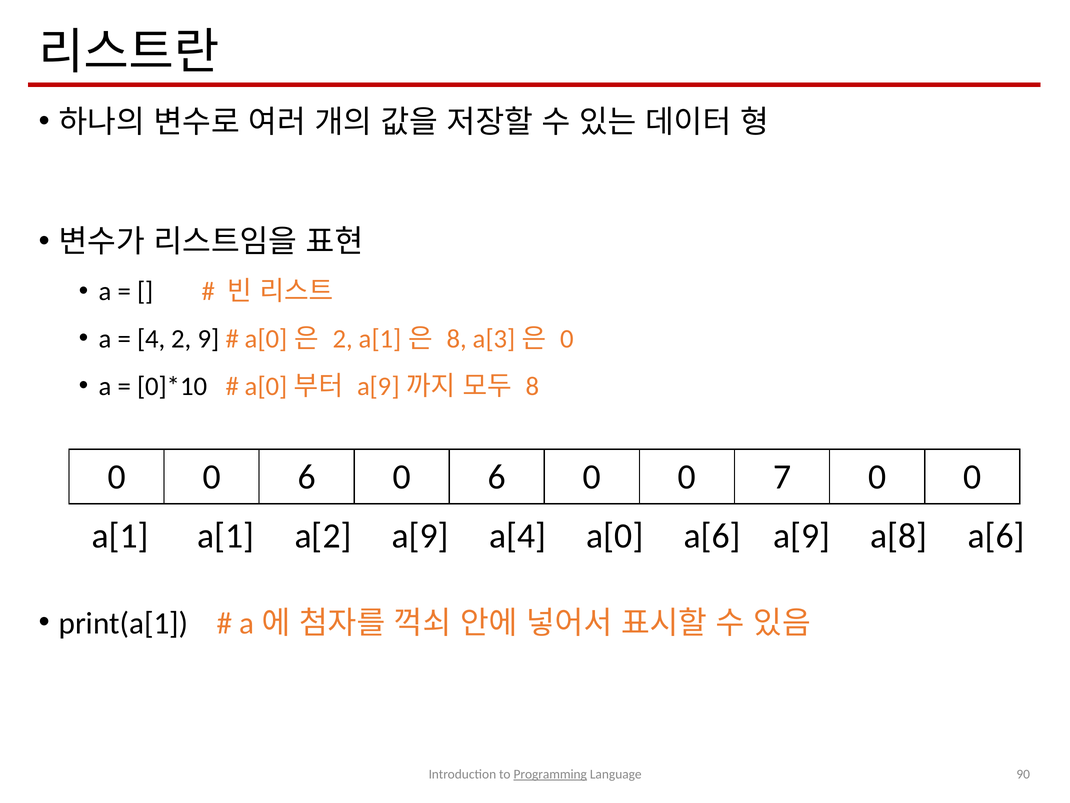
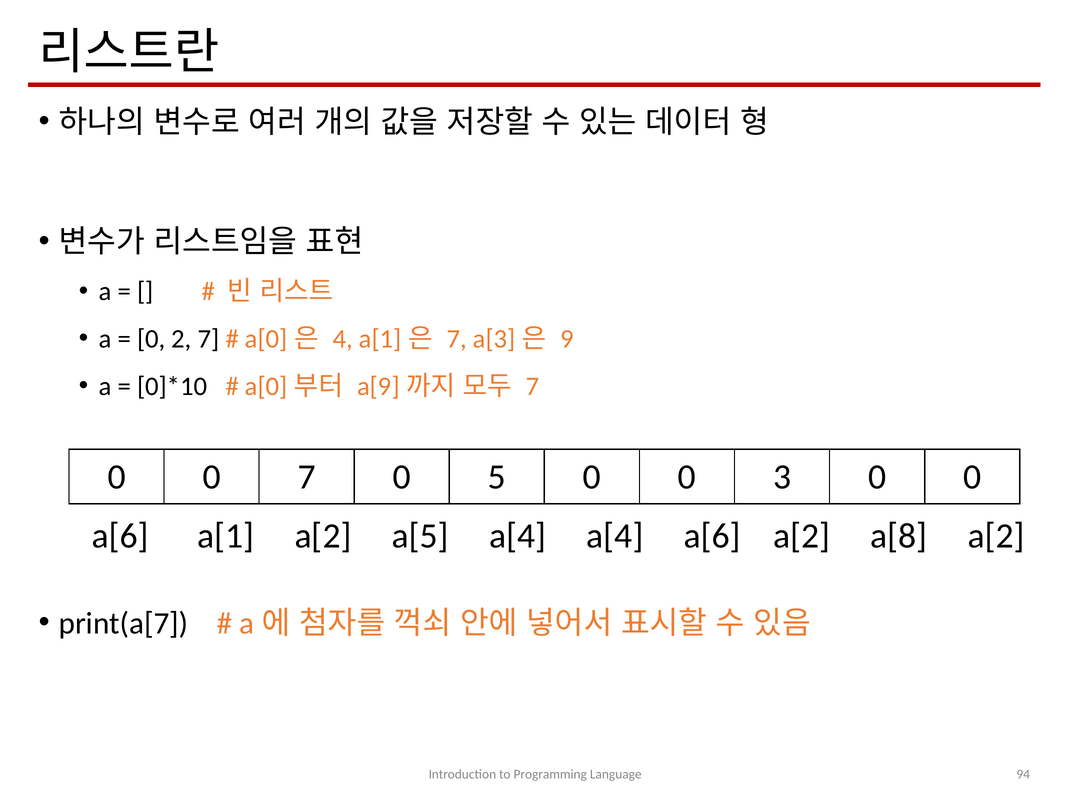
4 at (151, 339): 4 -> 0
2 9: 9 -> 7
2 at (343, 339): 2 -> 4
8 at (457, 339): 8 -> 7
0 at (567, 339): 0 -> 9
8 at (533, 386): 8 -> 7
0 0 6: 6 -> 7
6 at (497, 477): 6 -> 5
7: 7 -> 3
a[1 at (120, 536): a[1 -> a[6
a[2 a[9: a[9 -> a[5
a[4 a[0: a[0 -> a[4
a[6 a[9: a[9 -> a[2
a[8 a[6: a[6 -> a[2
print(a[1: print(a[1 -> print(a[7
Programming underline: present -> none
90: 90 -> 94
